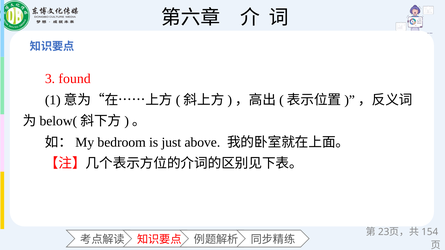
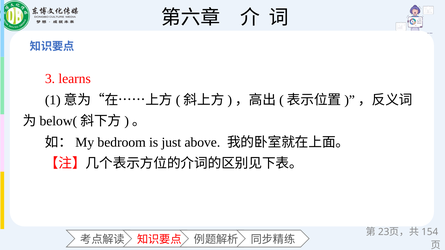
found: found -> learns
